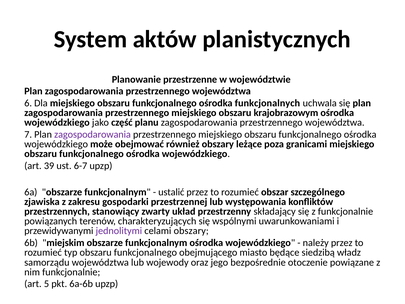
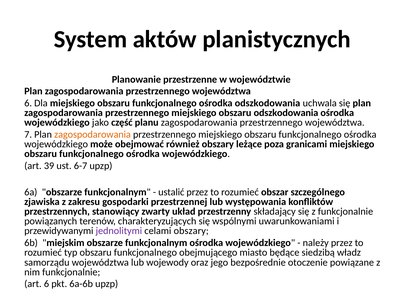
ośrodka funkcjonalnych: funkcjonalnych -> odszkodowania
obszaru krajobrazowym: krajobrazowym -> odszkodowania
zagospodarowania at (93, 134) colour: purple -> orange
art 5: 5 -> 6
